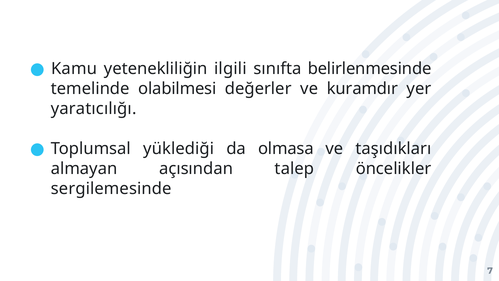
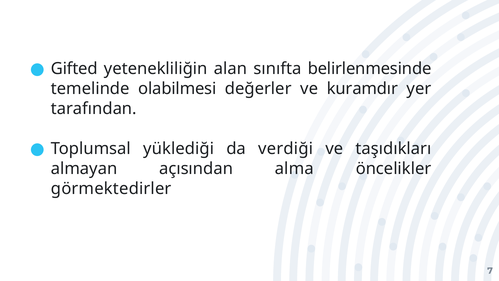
Kamu: Kamu -> Gifted
ilgili: ilgili -> alan
yaratıcılığı: yaratıcılığı -> tarafından
olmasa: olmasa -> verdiği
talep: talep -> alma
sergilemesinde: sergilemesinde -> görmektedirler
